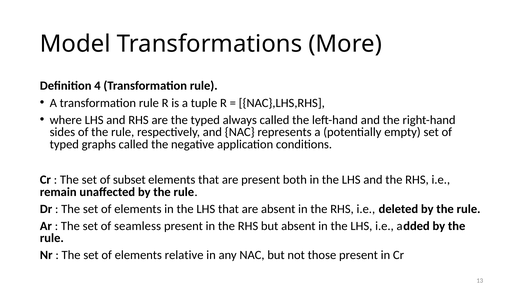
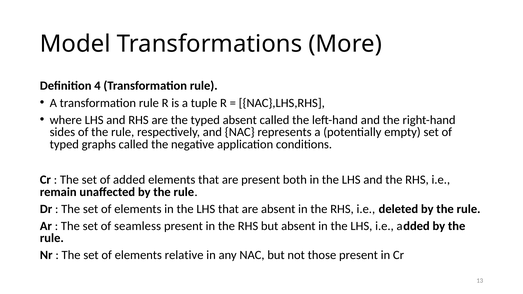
typed always: always -> absent
of subset: subset -> added
